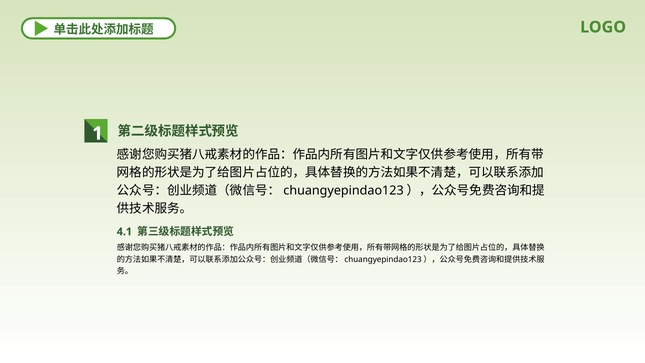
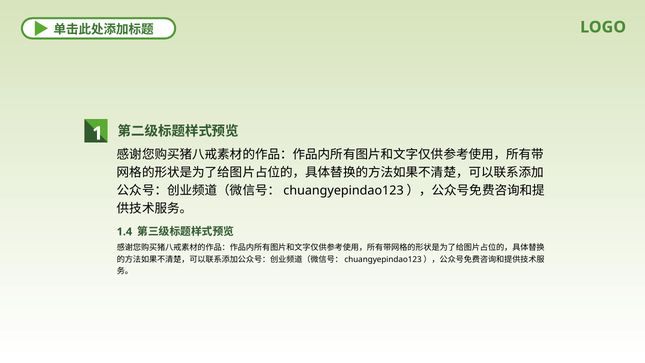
4.1: 4.1 -> 1.4
